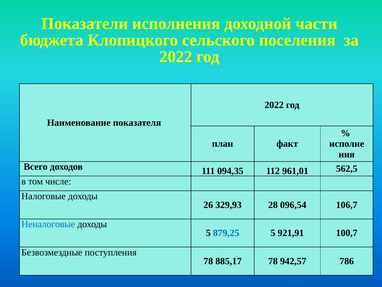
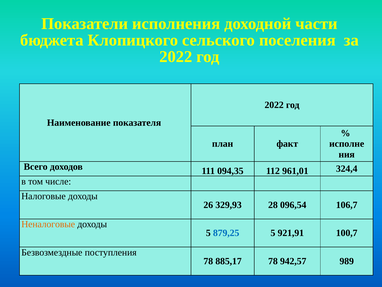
562,5: 562,5 -> 324,4
Неналоговые colour: blue -> orange
786: 786 -> 989
